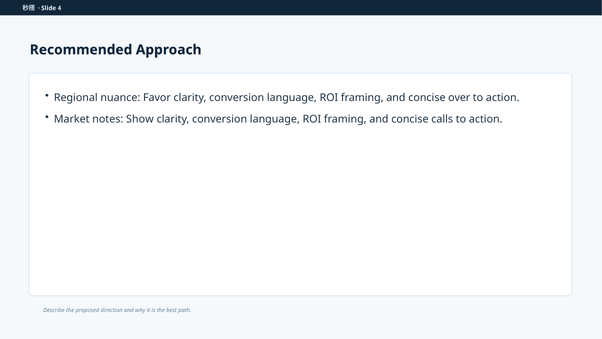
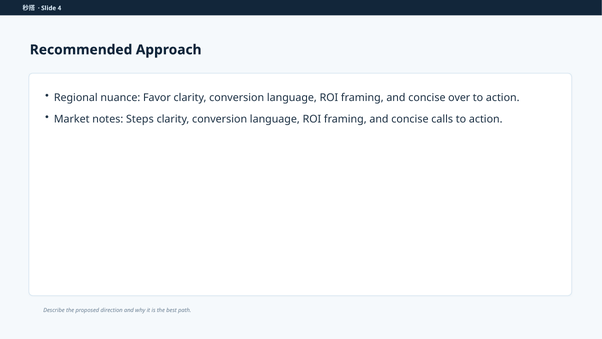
Show: Show -> Steps
